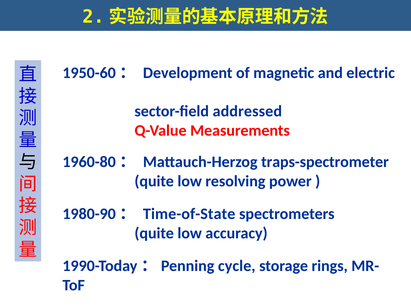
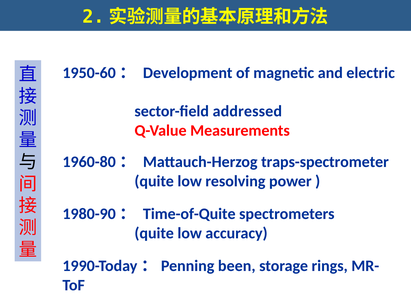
Time-of-State: Time-of-State -> Time-of-Quite
cycle: cycle -> been
